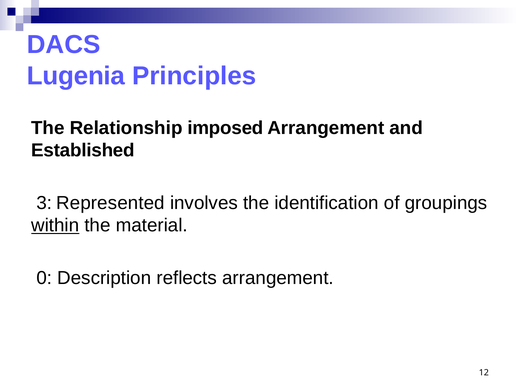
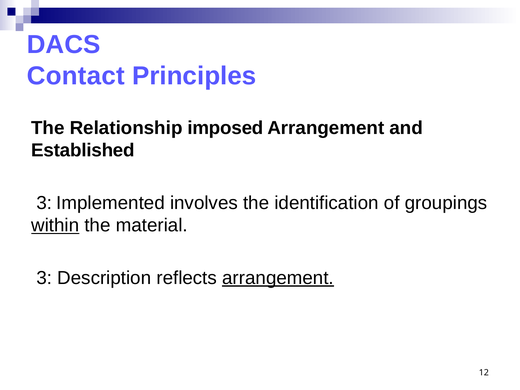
Lugenia: Lugenia -> Contact
Represented: Represented -> Implemented
0 at (44, 278): 0 -> 3
arrangement at (278, 278) underline: none -> present
